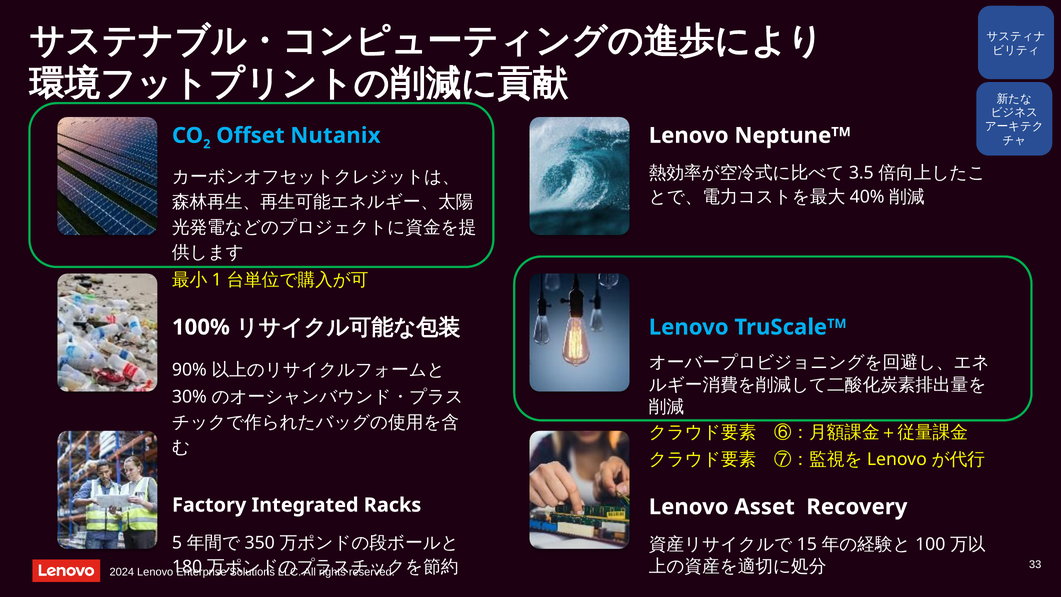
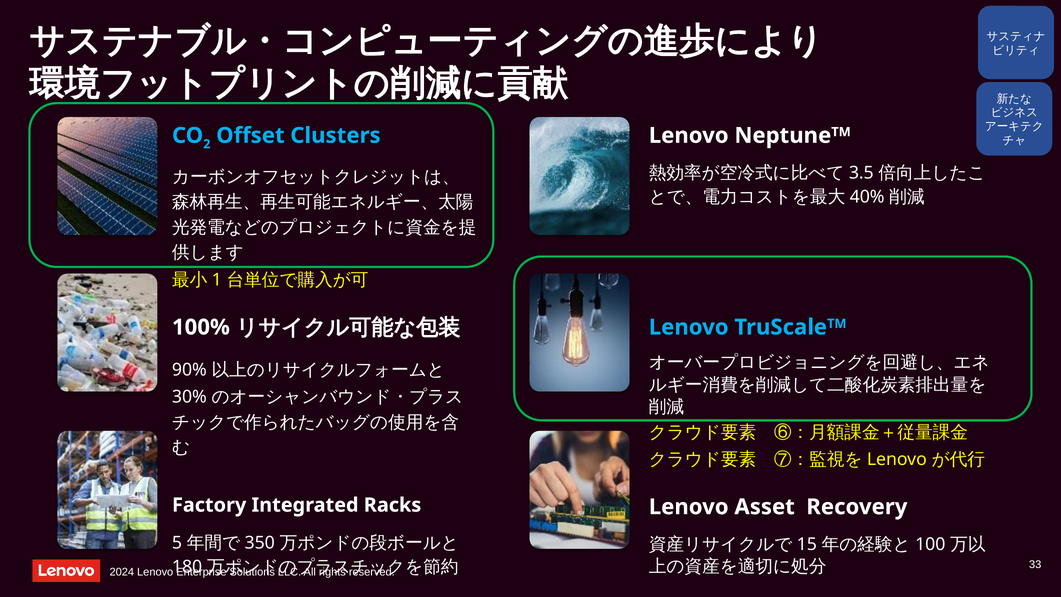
Nutanix: Nutanix -> Clusters
